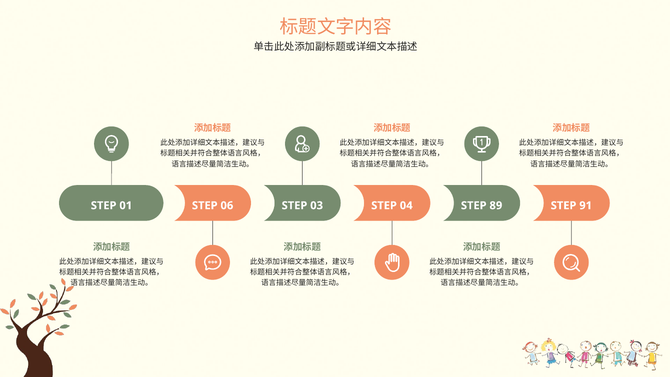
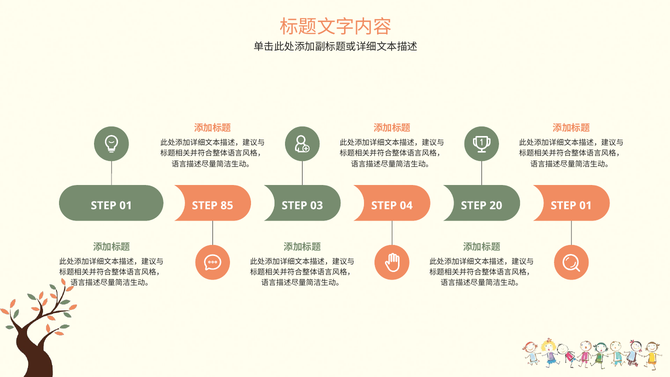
06: 06 -> 85
89: 89 -> 20
91 at (586, 205): 91 -> 01
